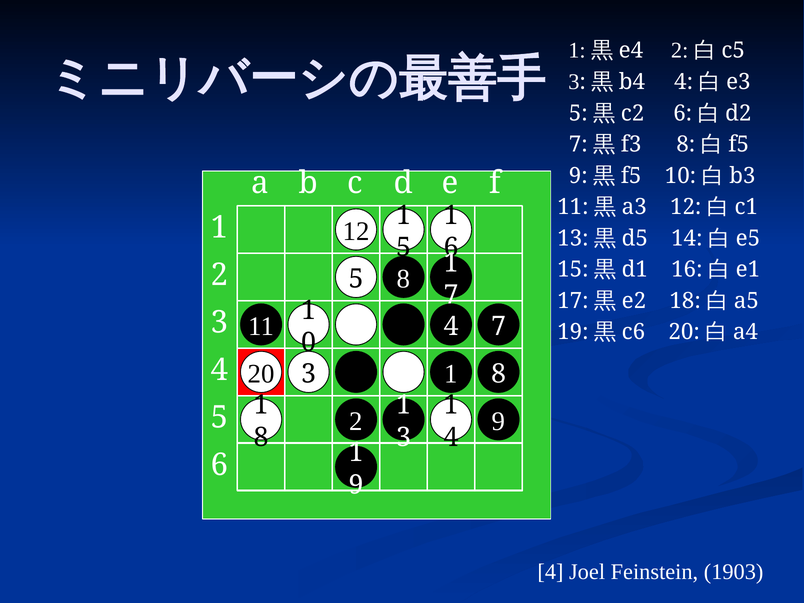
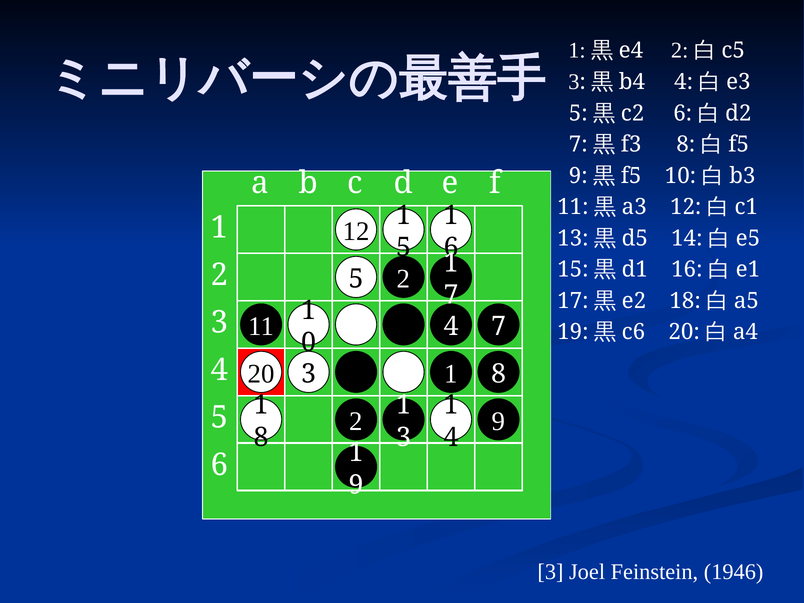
5 8: 8 -> 2
4 at (550, 572): 4 -> 3
1903: 1903 -> 1946
